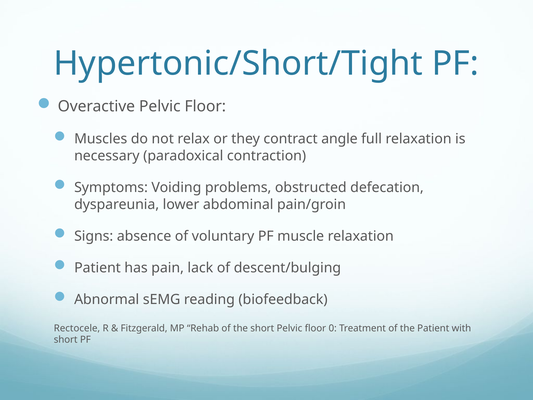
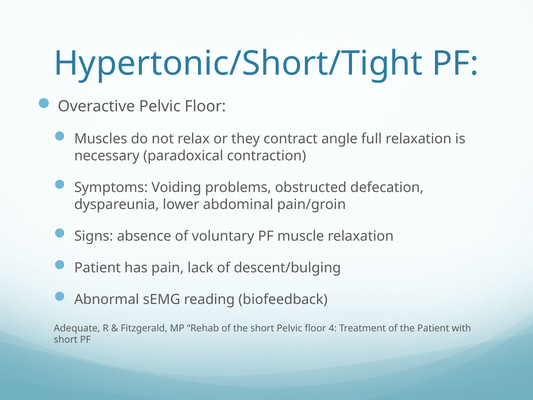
Rectocele: Rectocele -> Adequate
0: 0 -> 4
